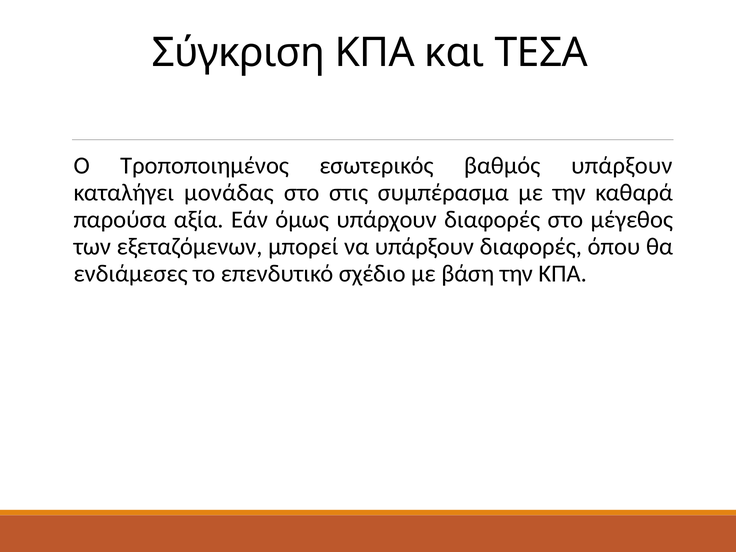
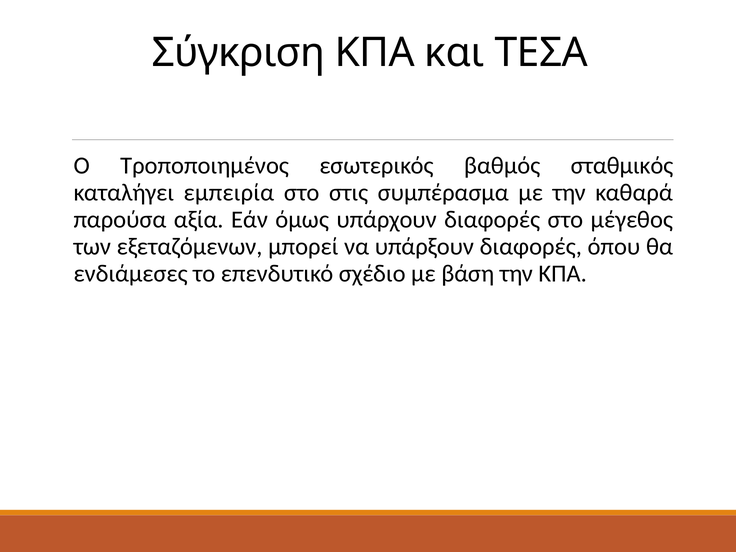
βαθμός υπάρξουν: υπάρξουν -> σταθμικός
μονάδας: μονάδας -> εμπειρία
